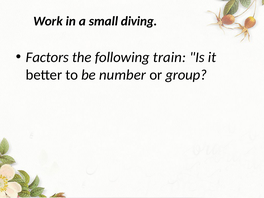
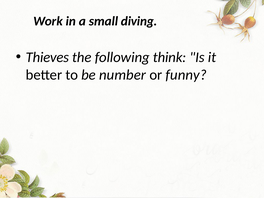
Factors: Factors -> Thieves
train: train -> think
group: group -> funny
